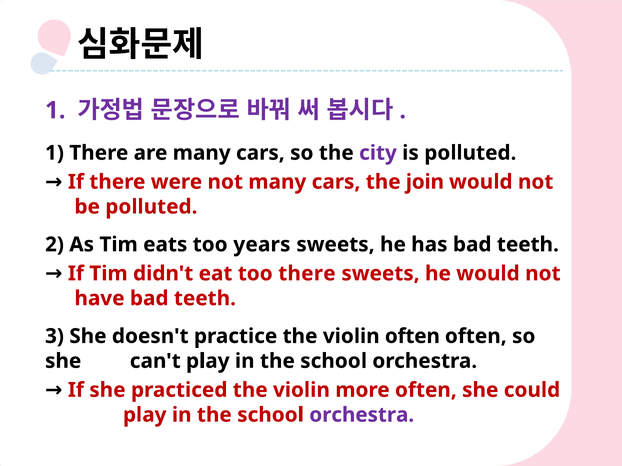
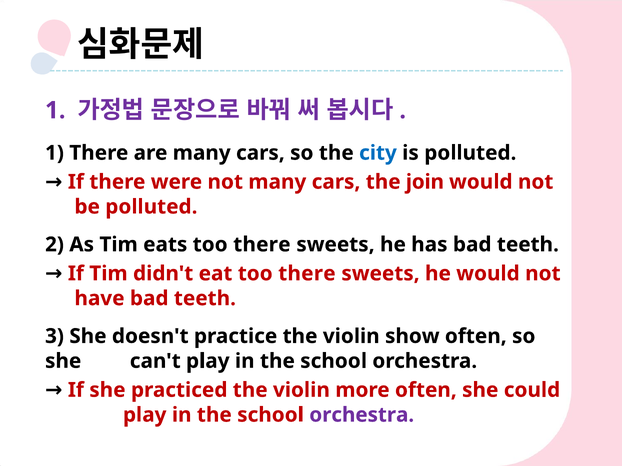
city colour: purple -> blue
eats too years: years -> there
violin often: often -> show
